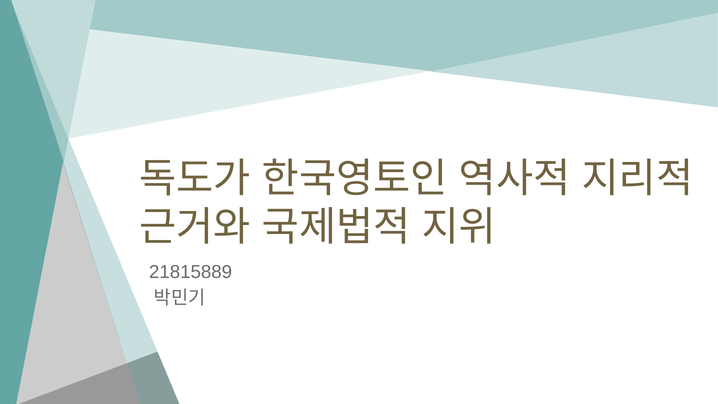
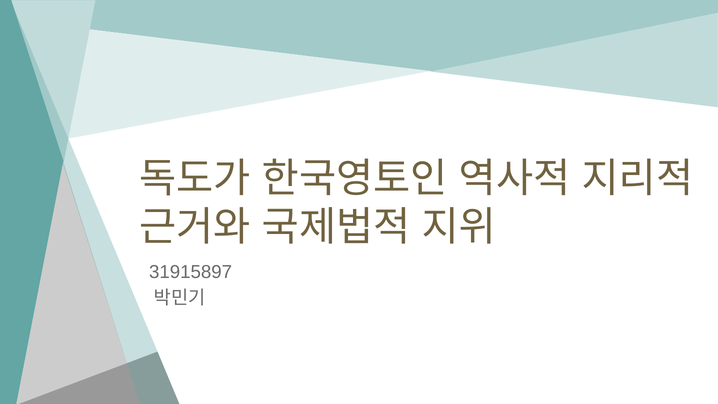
21815889: 21815889 -> 31915897
